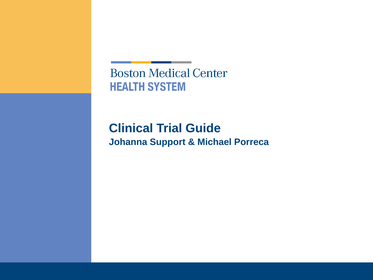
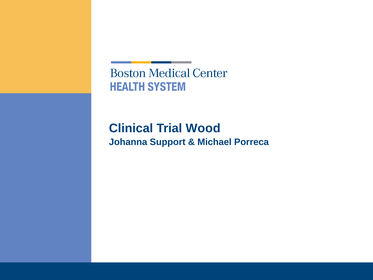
Guide: Guide -> Wood
